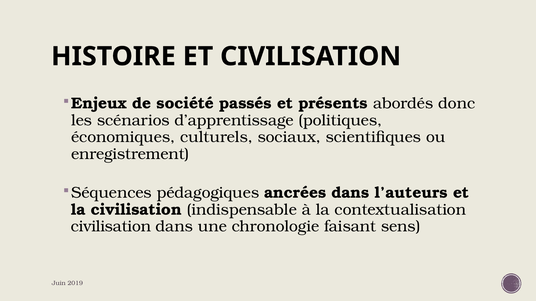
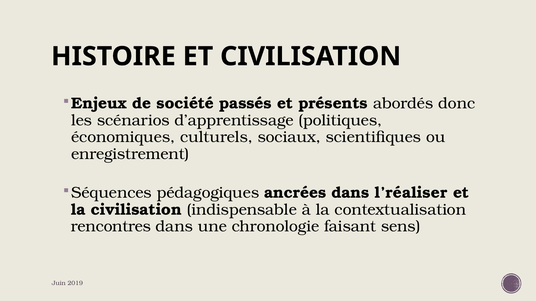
l’auteurs: l’auteurs -> l’réaliser
civilisation at (111, 227): civilisation -> rencontres
